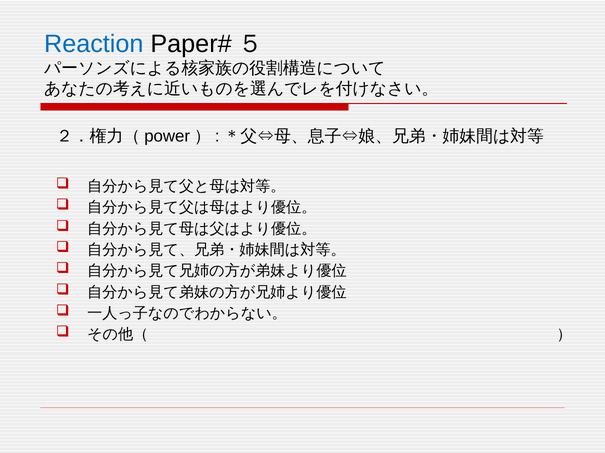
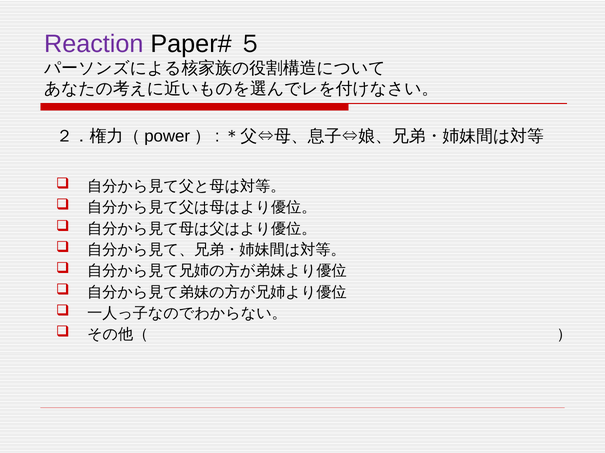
Reaction colour: blue -> purple
